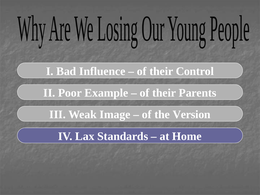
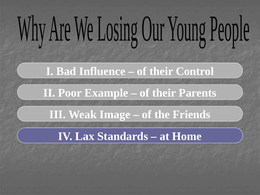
Version: Version -> Friends
